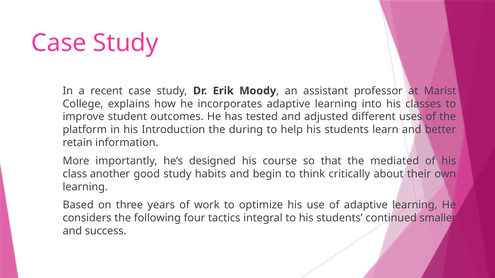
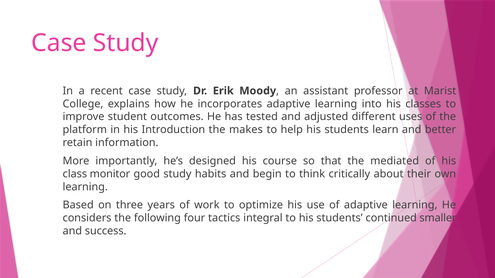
during: during -> makes
another: another -> monitor
